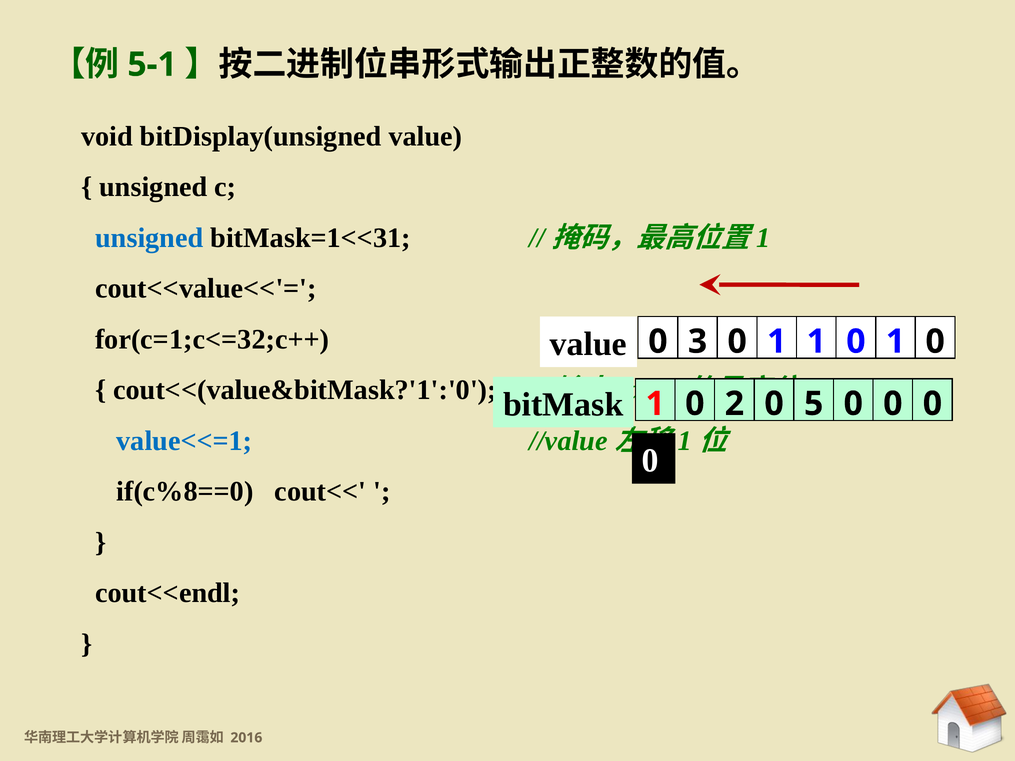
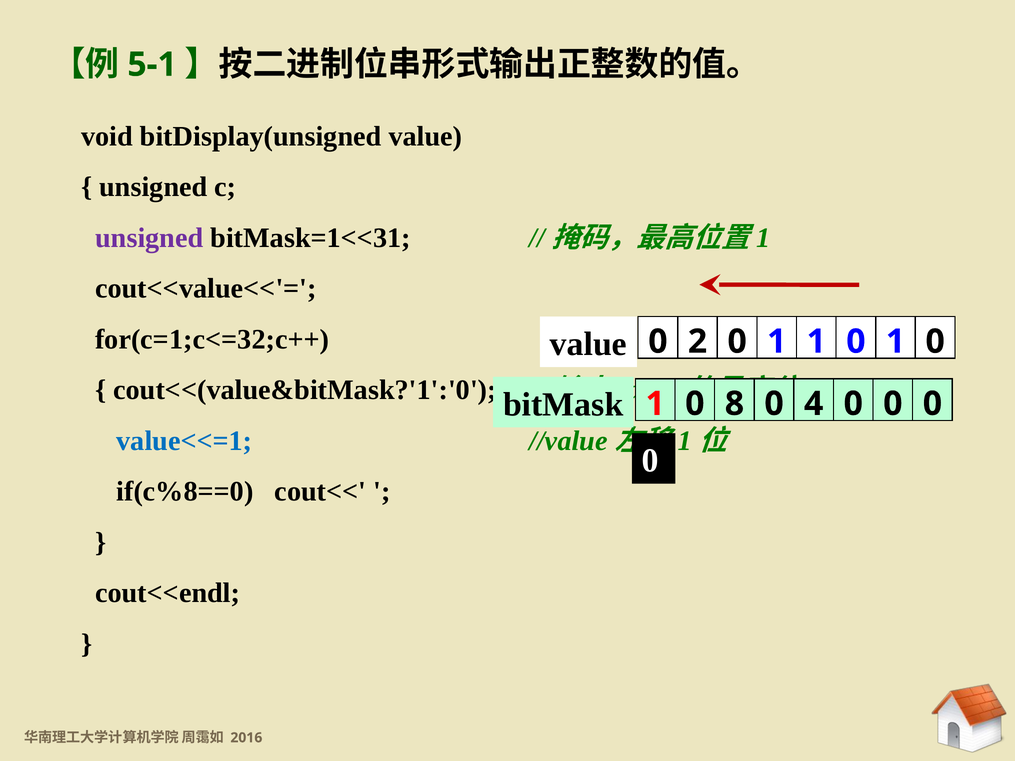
unsigned at (149, 238) colour: blue -> purple
3: 3 -> 2
2: 2 -> 8
5: 5 -> 4
